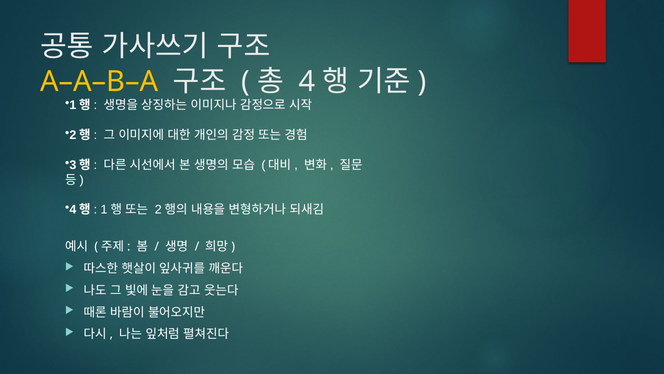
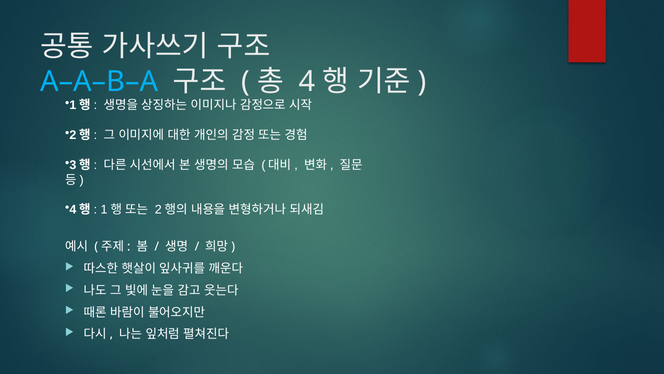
A–A–B–A colour: yellow -> light blue
